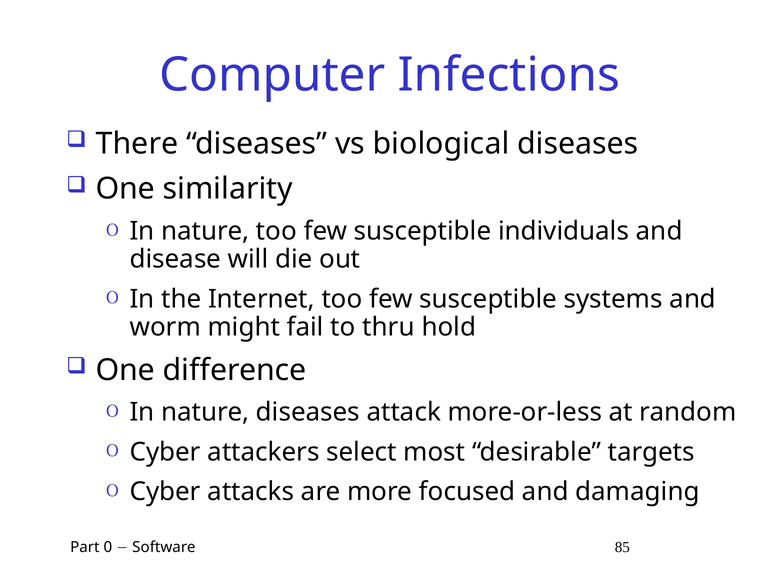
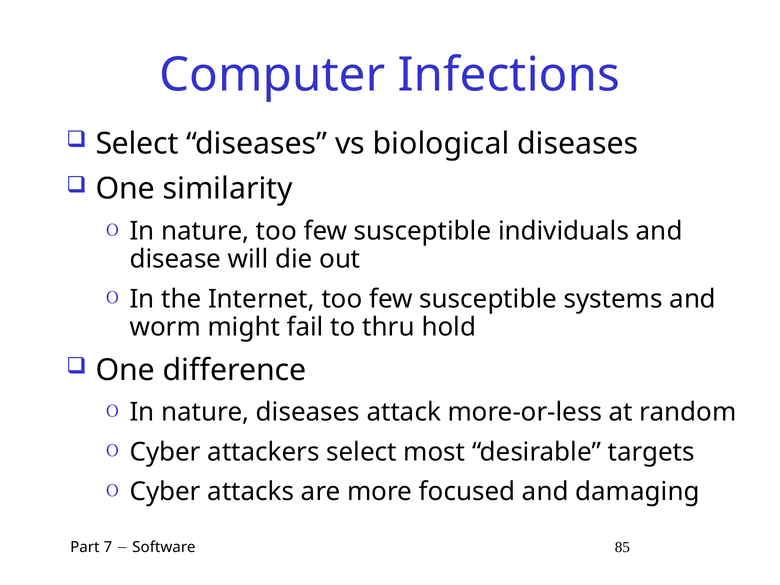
There at (137, 144): There -> Select
0: 0 -> 7
